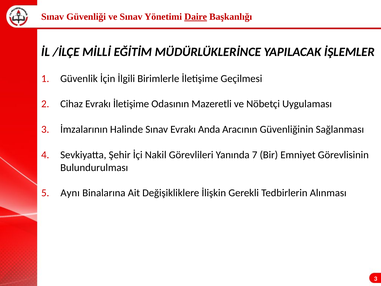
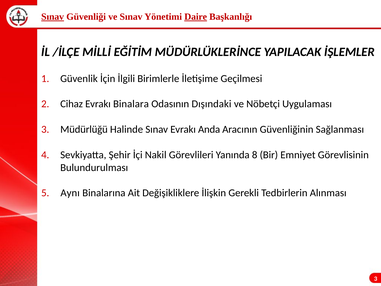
Sınav at (53, 17) underline: none -> present
Evrakı İletişime: İletişime -> Binalara
Mazeretli: Mazeretli -> Dışındaki
İmzalarının: İmzalarının -> Müdürlüğü
7: 7 -> 8
